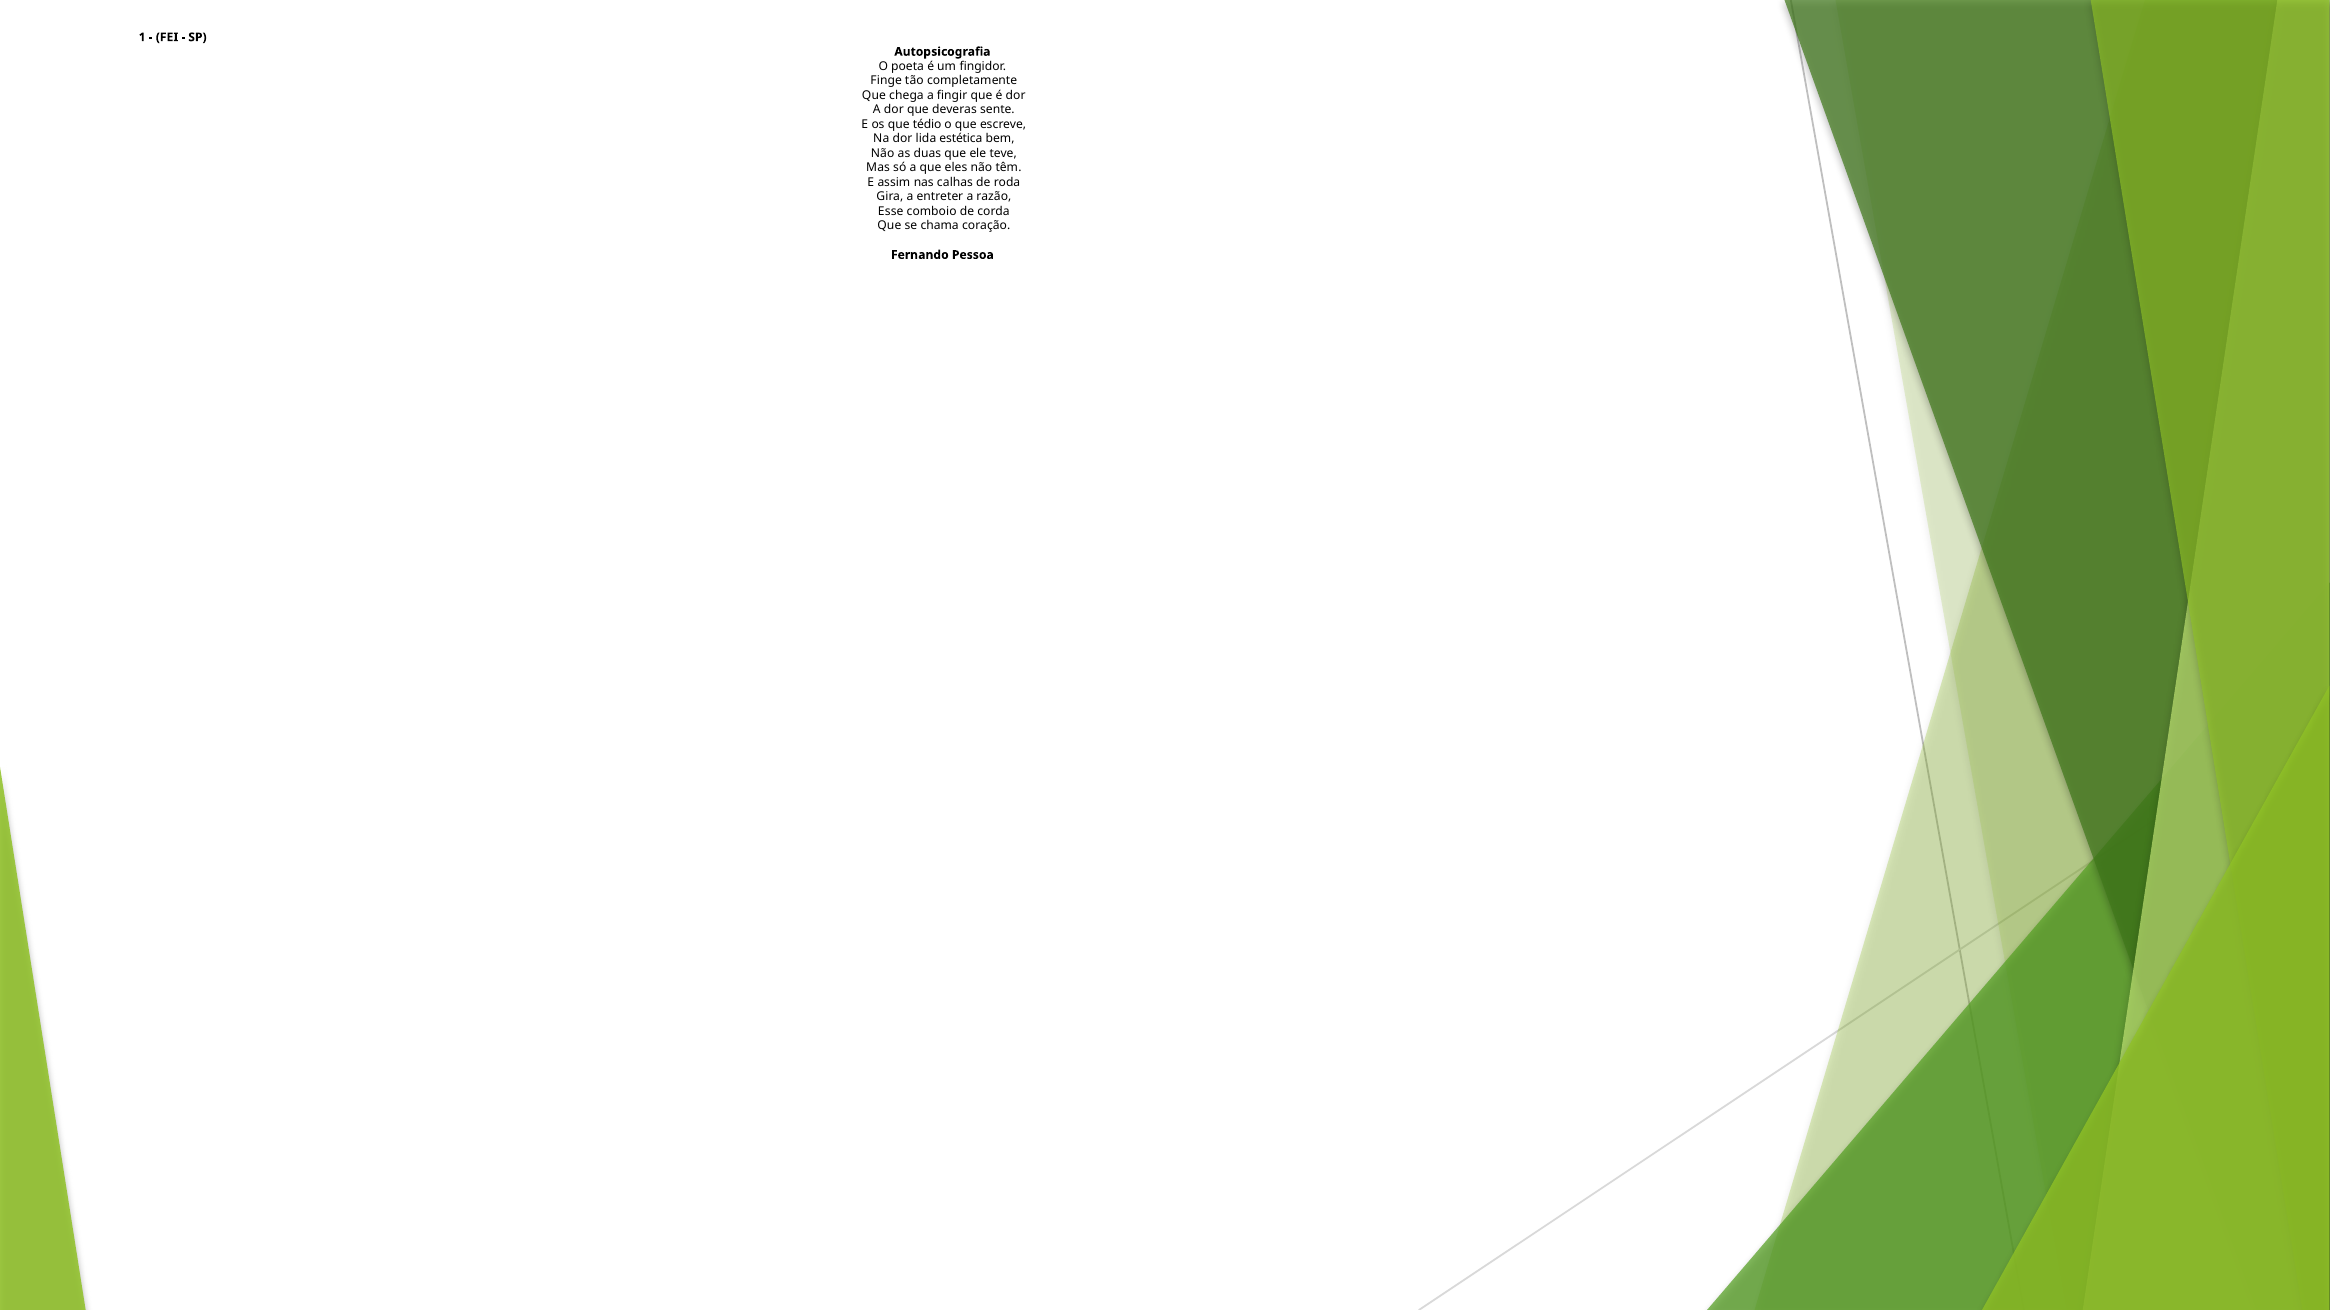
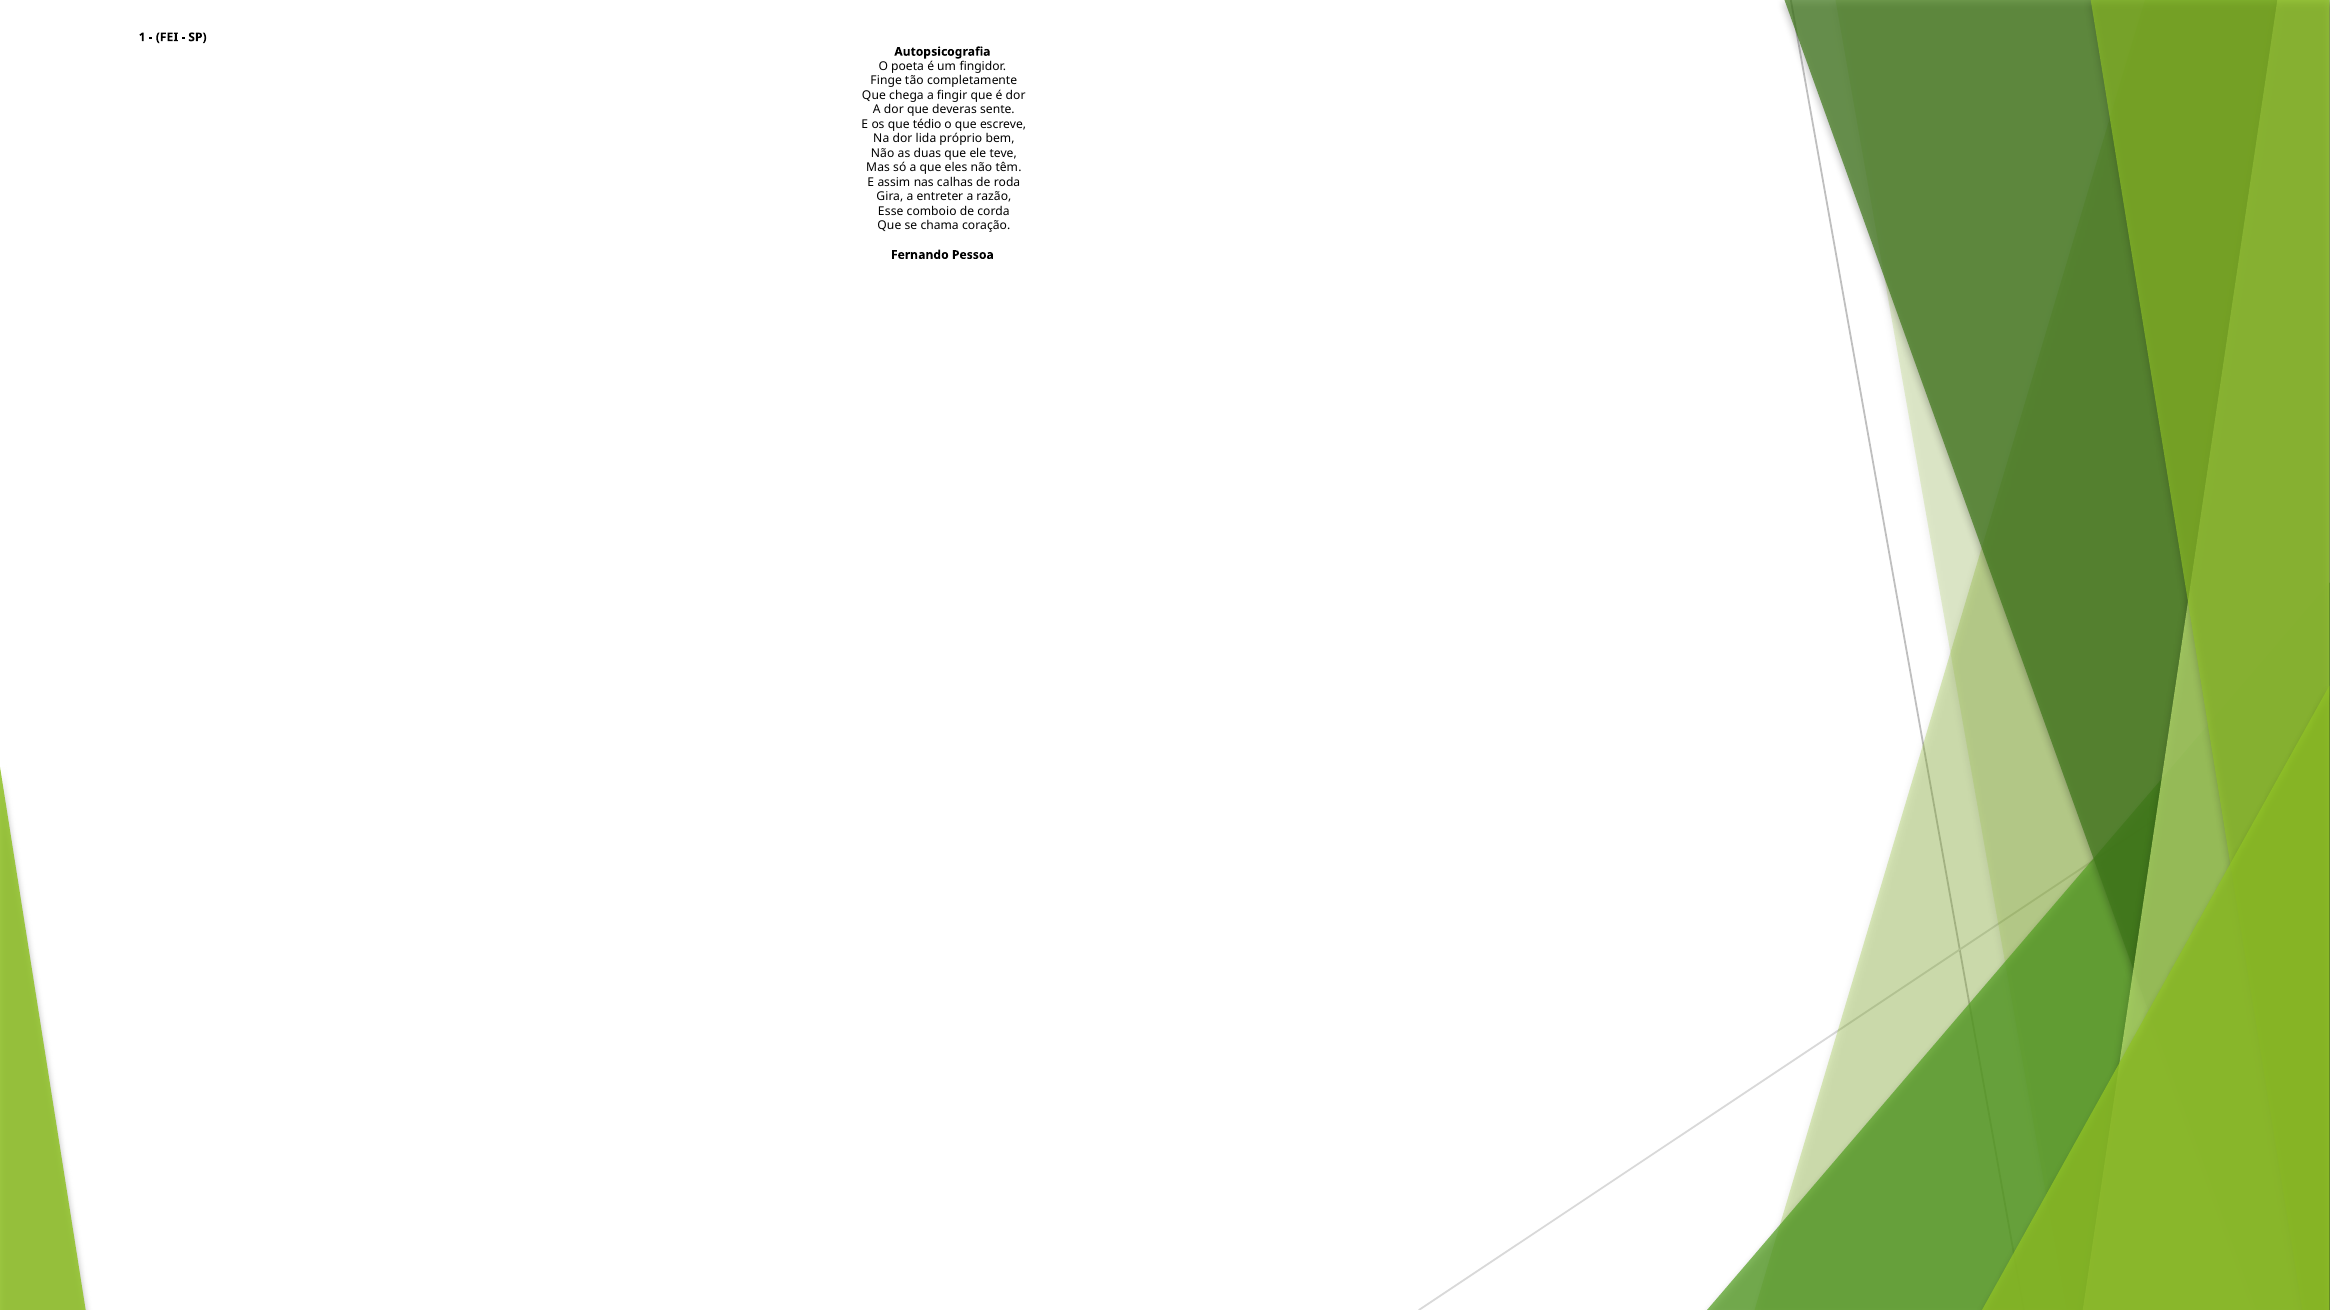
estética: estética -> próprio
